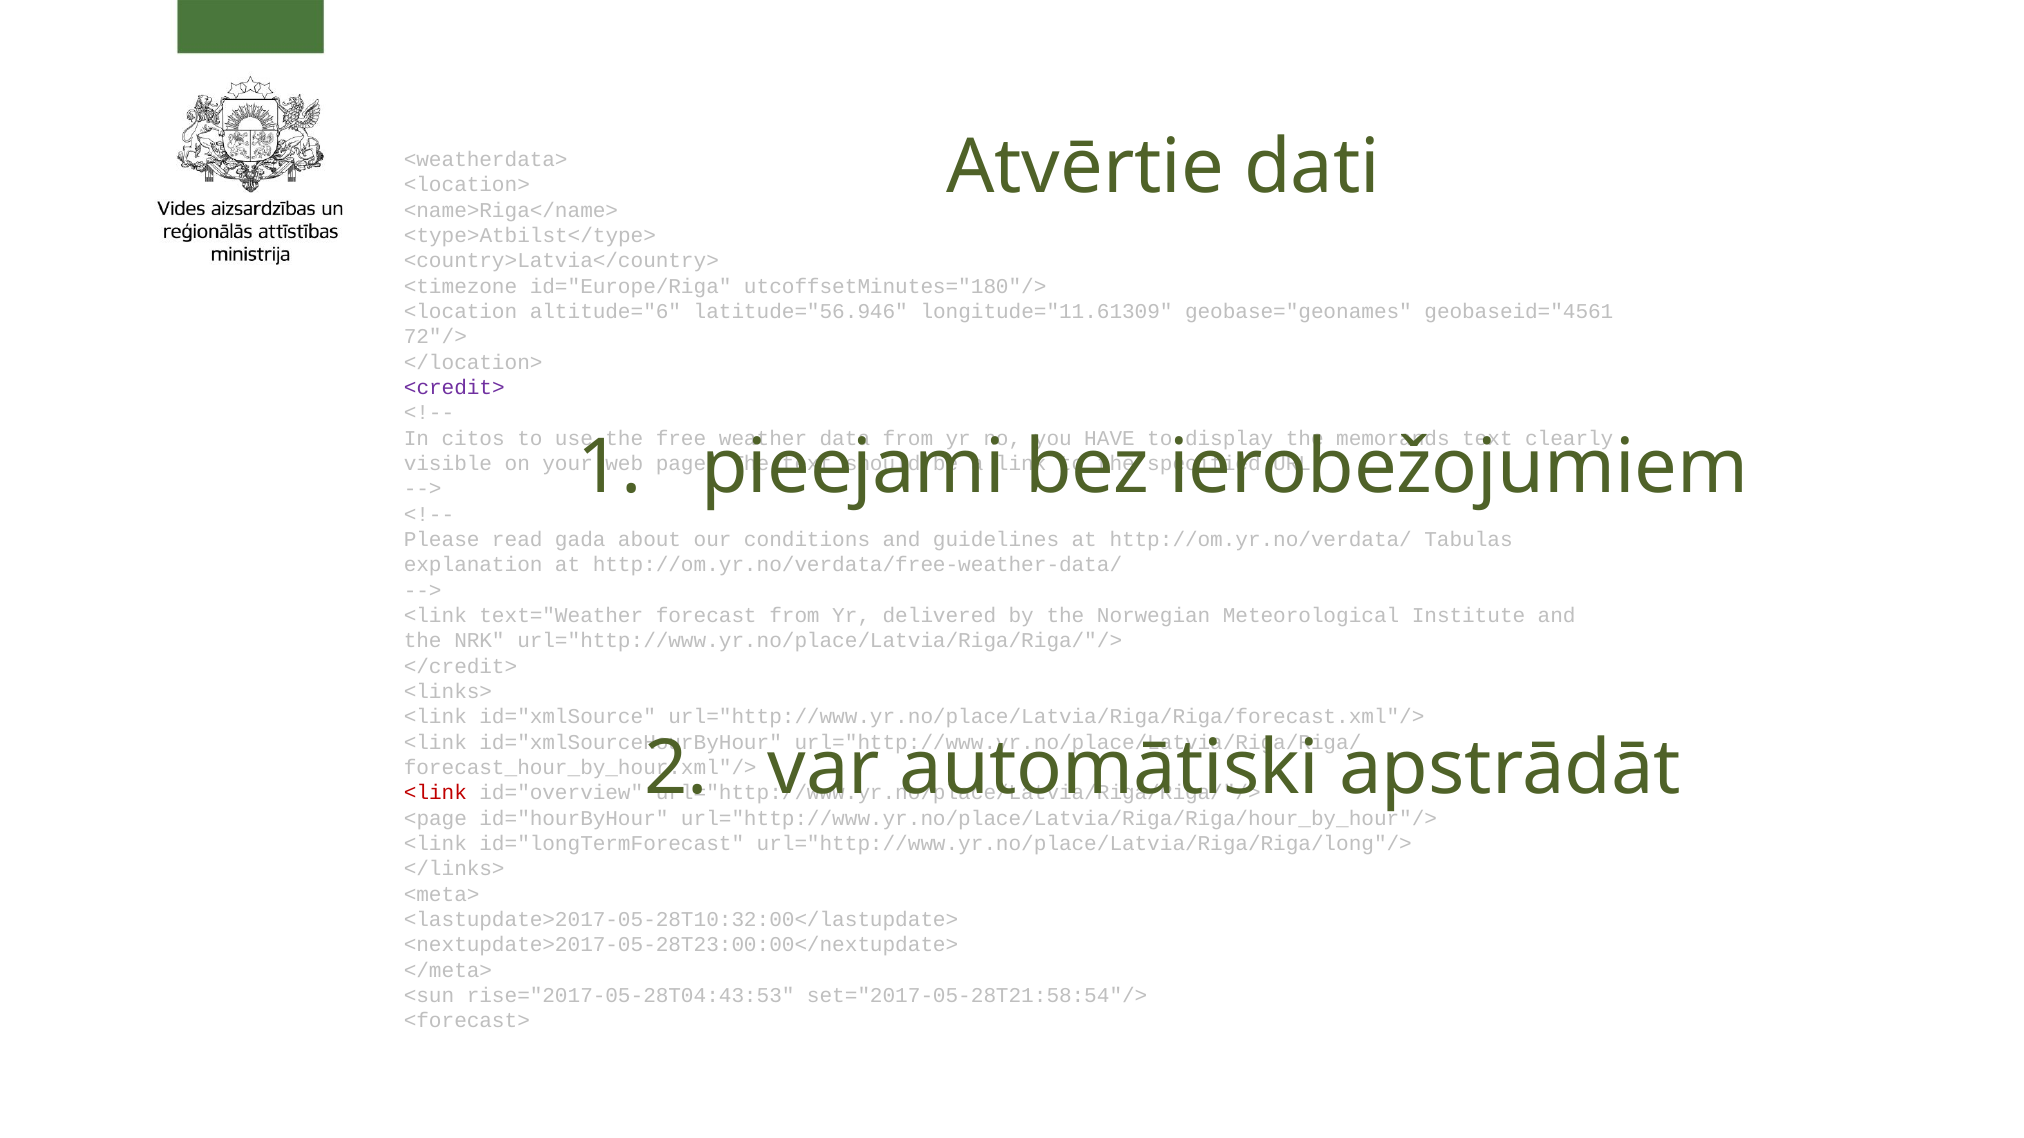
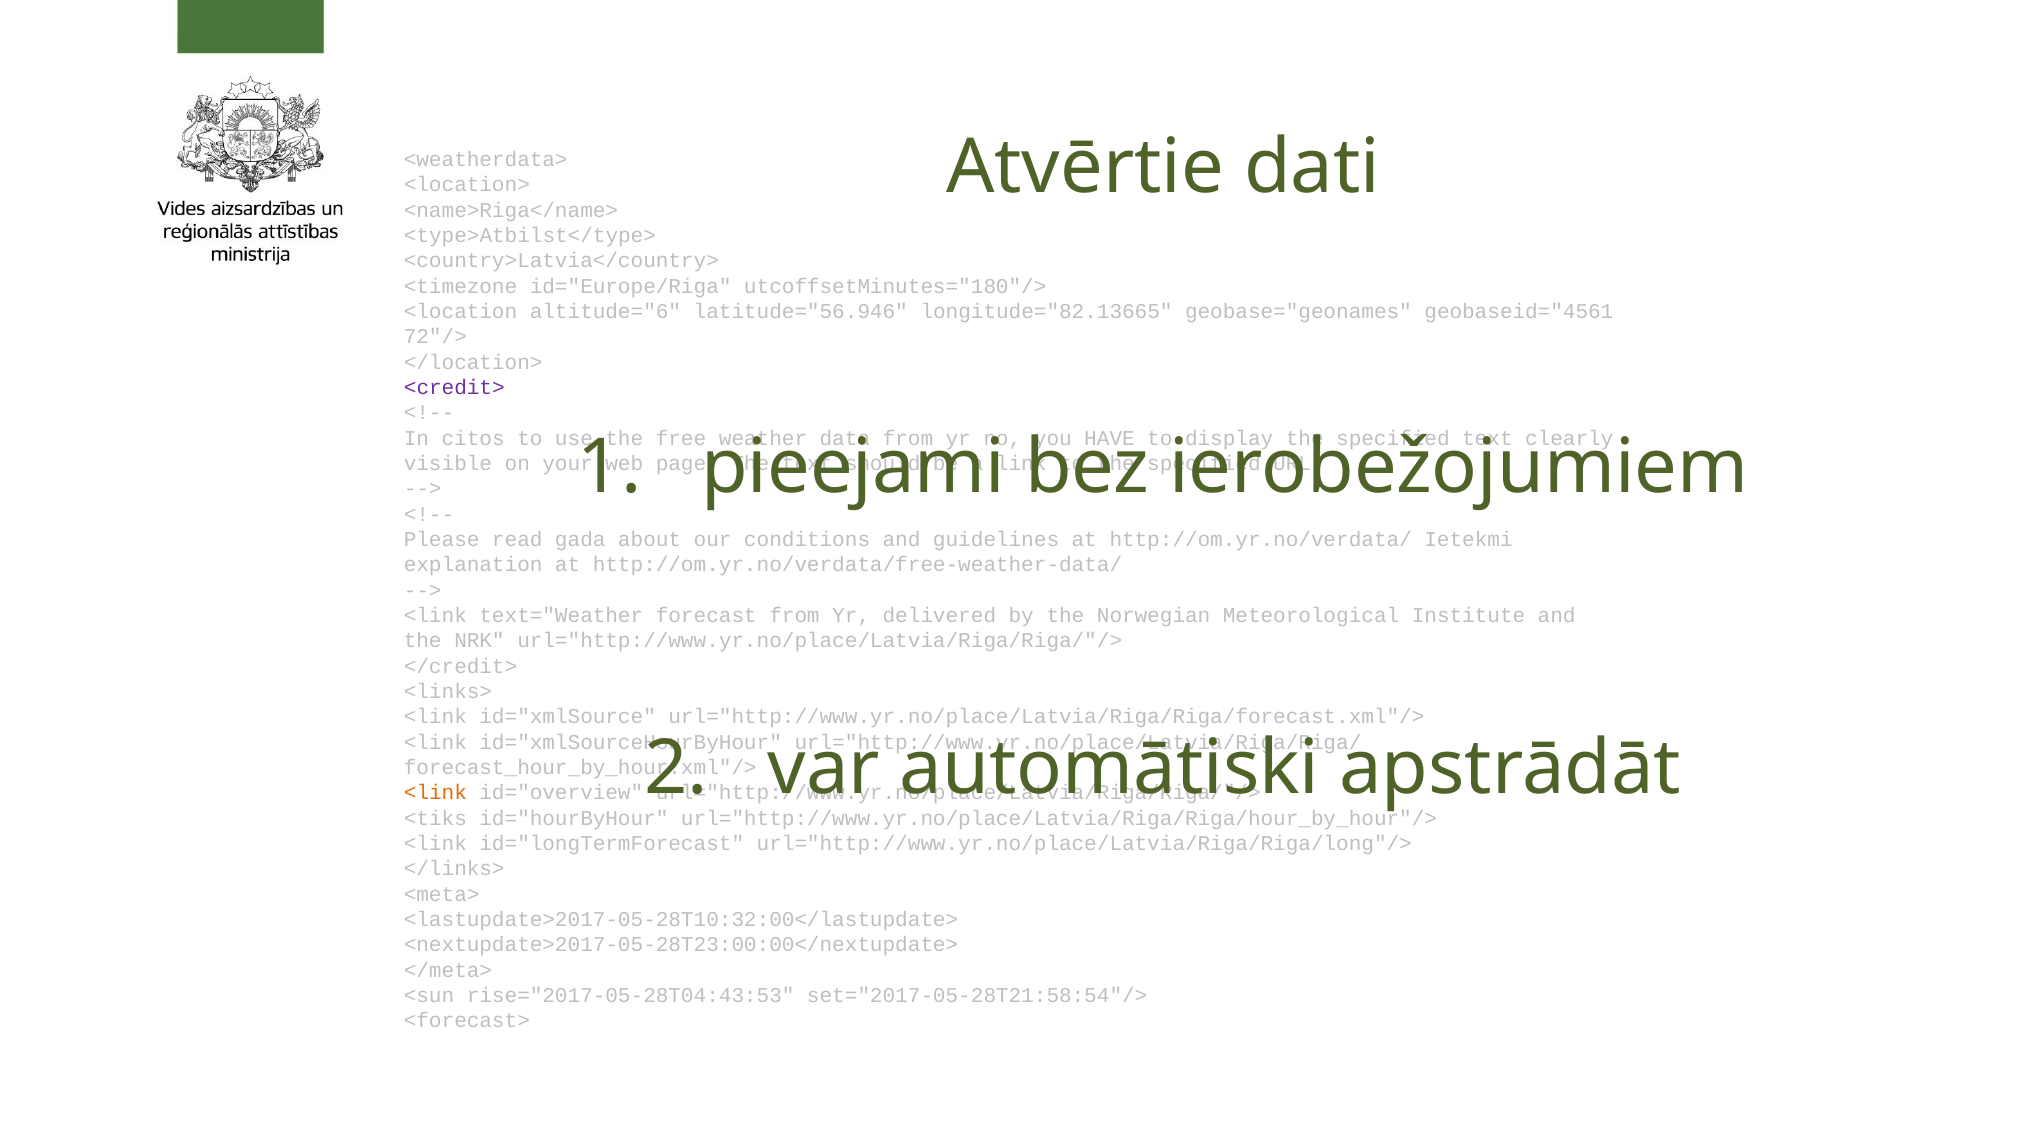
longitude="11.61309: longitude="11.61309 -> longitude="82.13665
display the memorands: memorands -> specified
Tabulas: Tabulas -> Ietekmi
<link at (435, 793) colour: red -> orange
<page: <page -> <tiks
